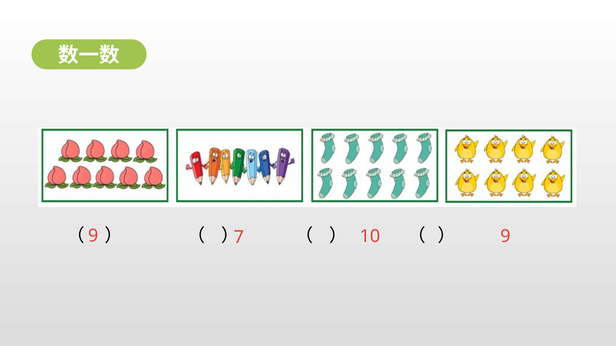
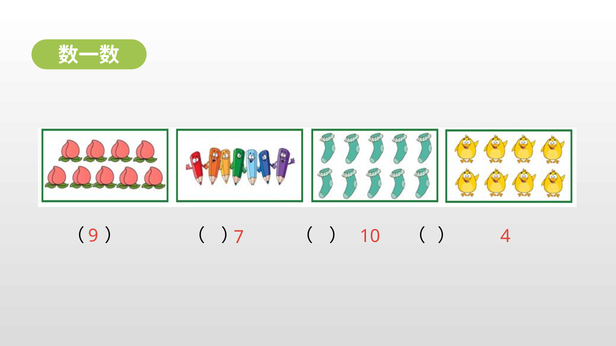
10 9: 9 -> 4
